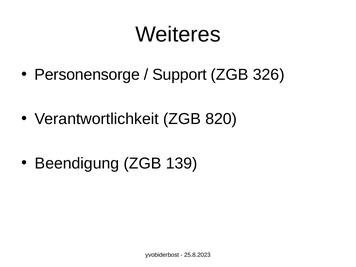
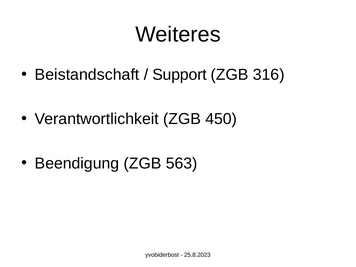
Personensorge: Personensorge -> Beistandschaft
326: 326 -> 316
820: 820 -> 450
139: 139 -> 563
